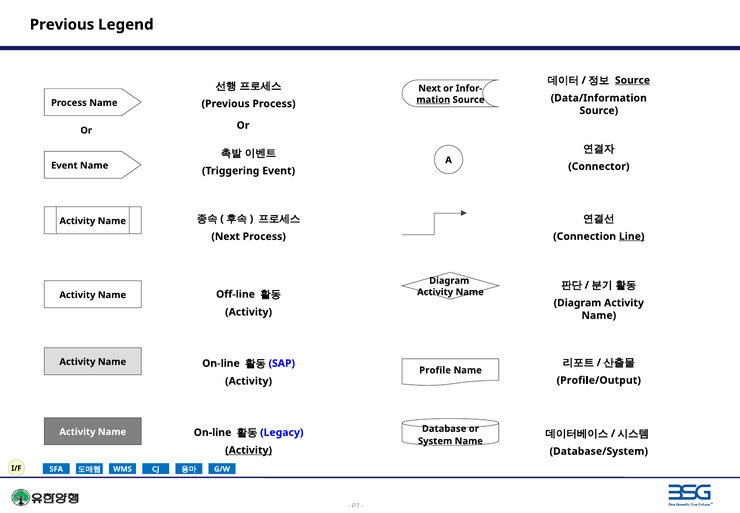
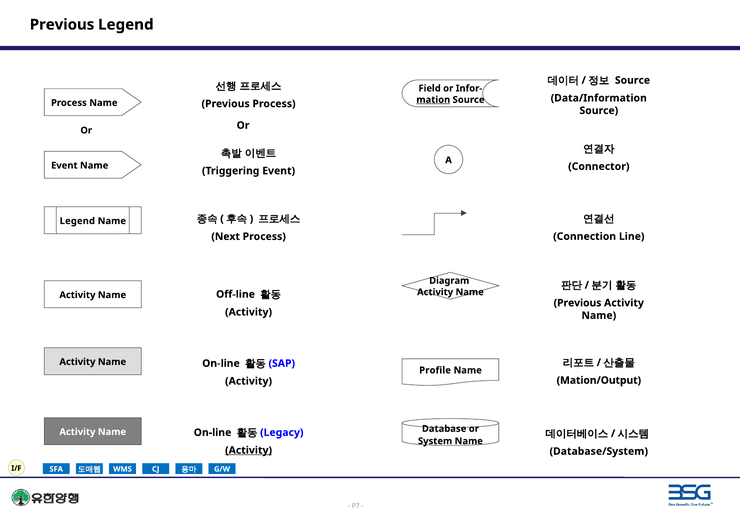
Source at (632, 80) underline: present -> none
Next at (430, 88): Next -> Field
Activity at (77, 221): Activity -> Legend
Line underline: present -> none
Diagram at (578, 303): Diagram -> Previous
Profile/Output: Profile/Output -> Mation/Output
